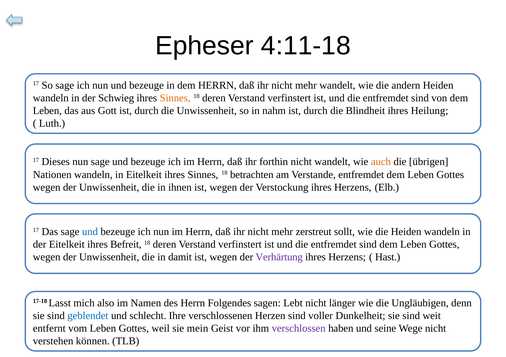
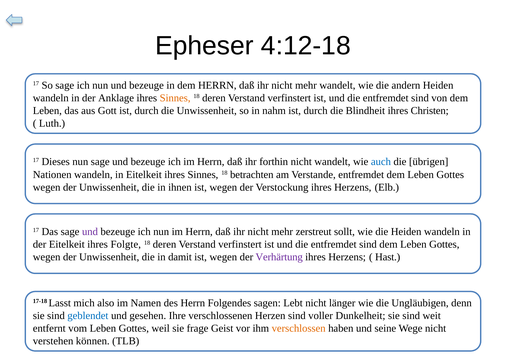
4:11-18: 4:11-18 -> 4:12-18
Schwieg: Schwieg -> Anklage
Heilung: Heilung -> Christen
auch colour: orange -> blue
und at (90, 232) colour: blue -> purple
Befreit: Befreit -> Folgte
schlecht: schlecht -> gesehen
mein: mein -> frage
verschlossen colour: purple -> orange
